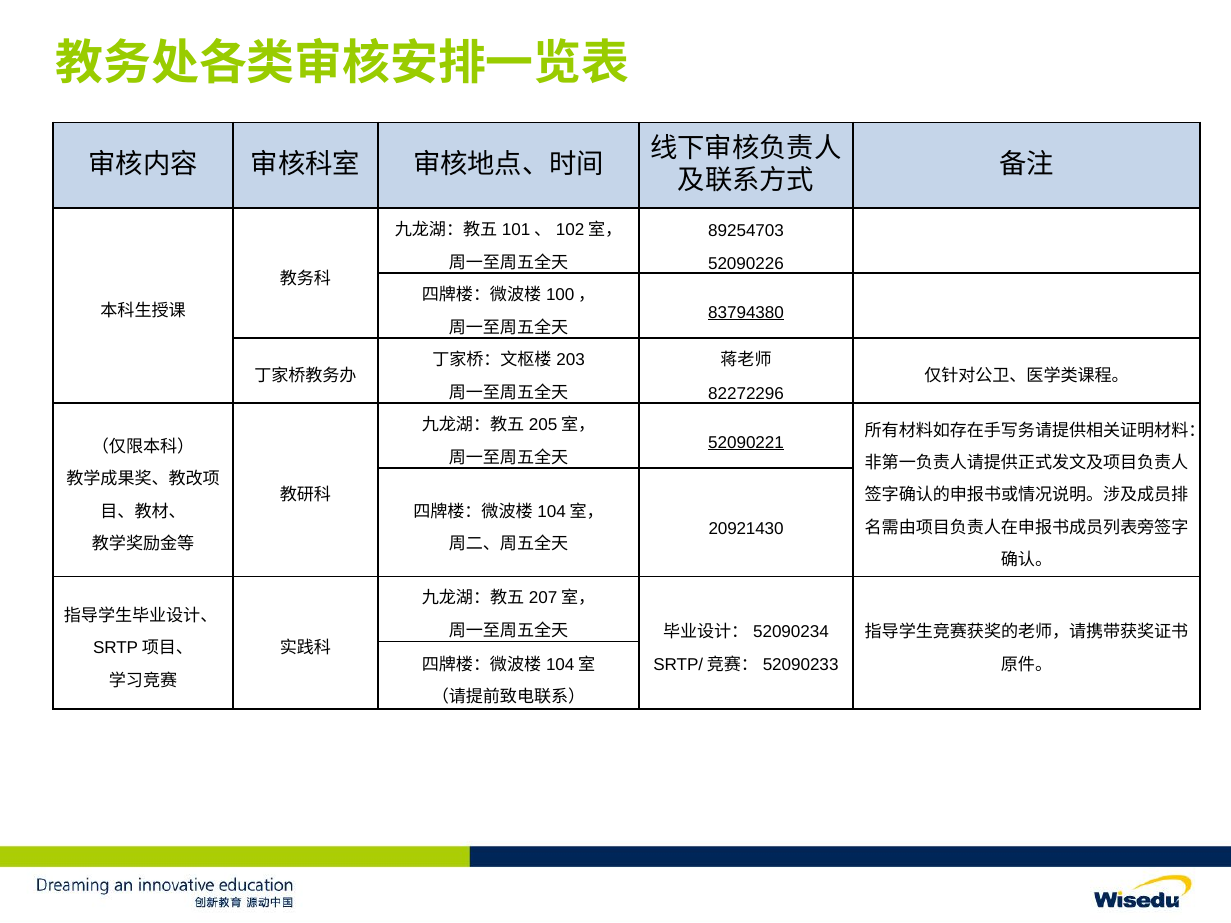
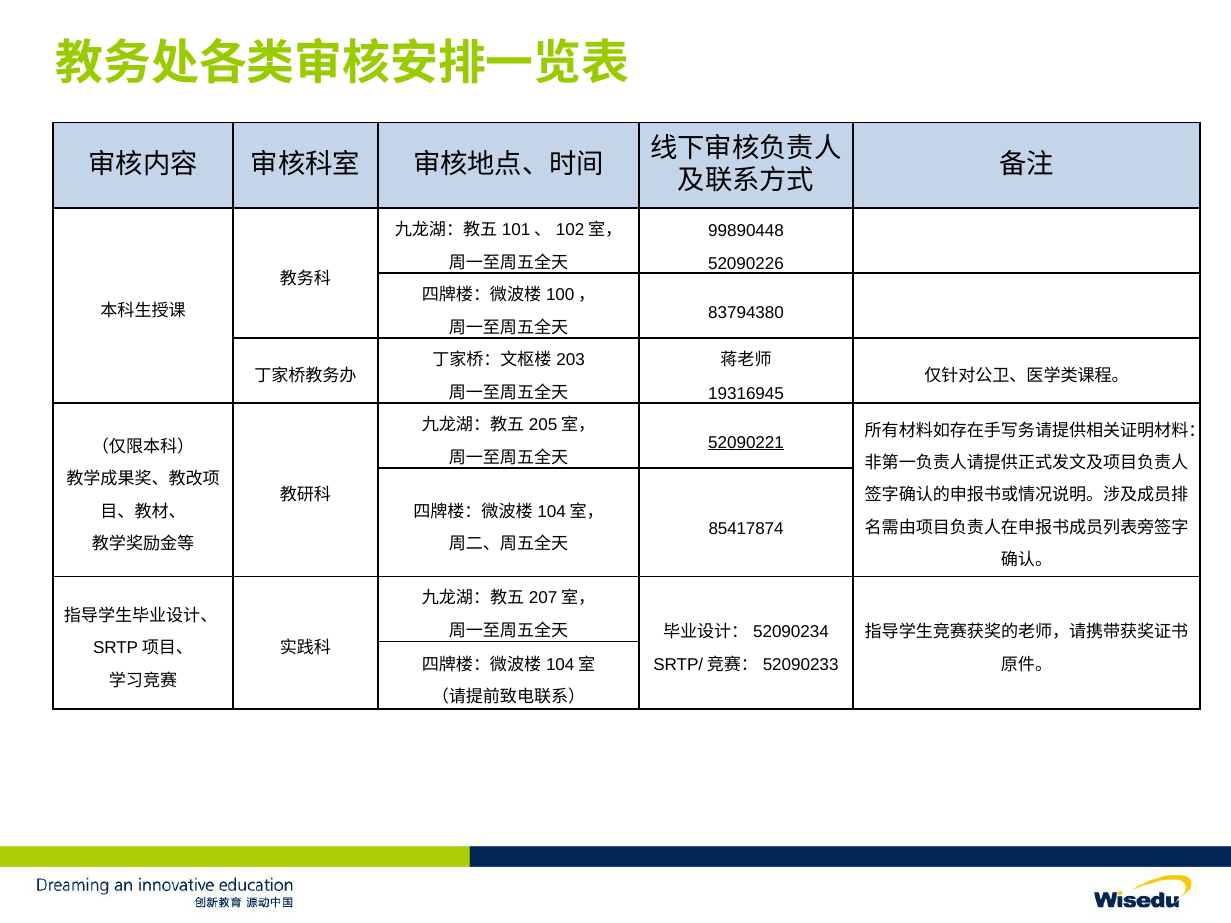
89254703: 89254703 -> 99890448
83794380 underline: present -> none
82272296: 82272296 -> 19316945
20921430: 20921430 -> 85417874
